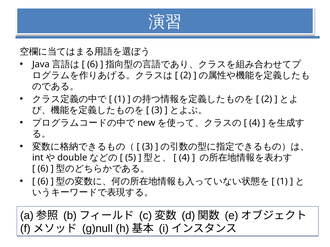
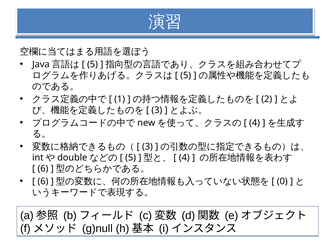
6 at (92, 64): 6 -> 5
2 at (186, 75): 2 -> 5
1 at (282, 182): 1 -> 0
